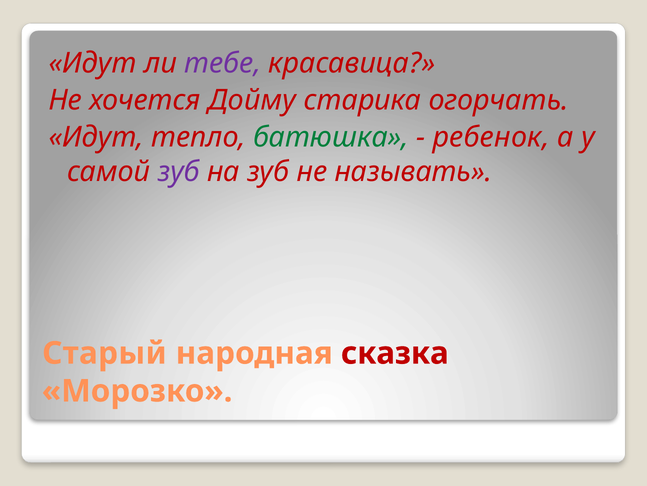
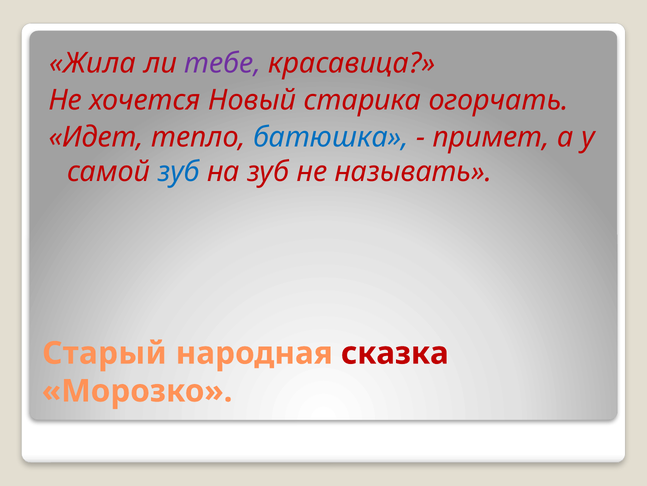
Идут at (93, 63): Идут -> Жила
Дойму: Дойму -> Новый
Идут at (96, 137): Идут -> Идет
батюшка colour: green -> blue
ребенок: ребенок -> примет
зуб at (179, 171) colour: purple -> blue
